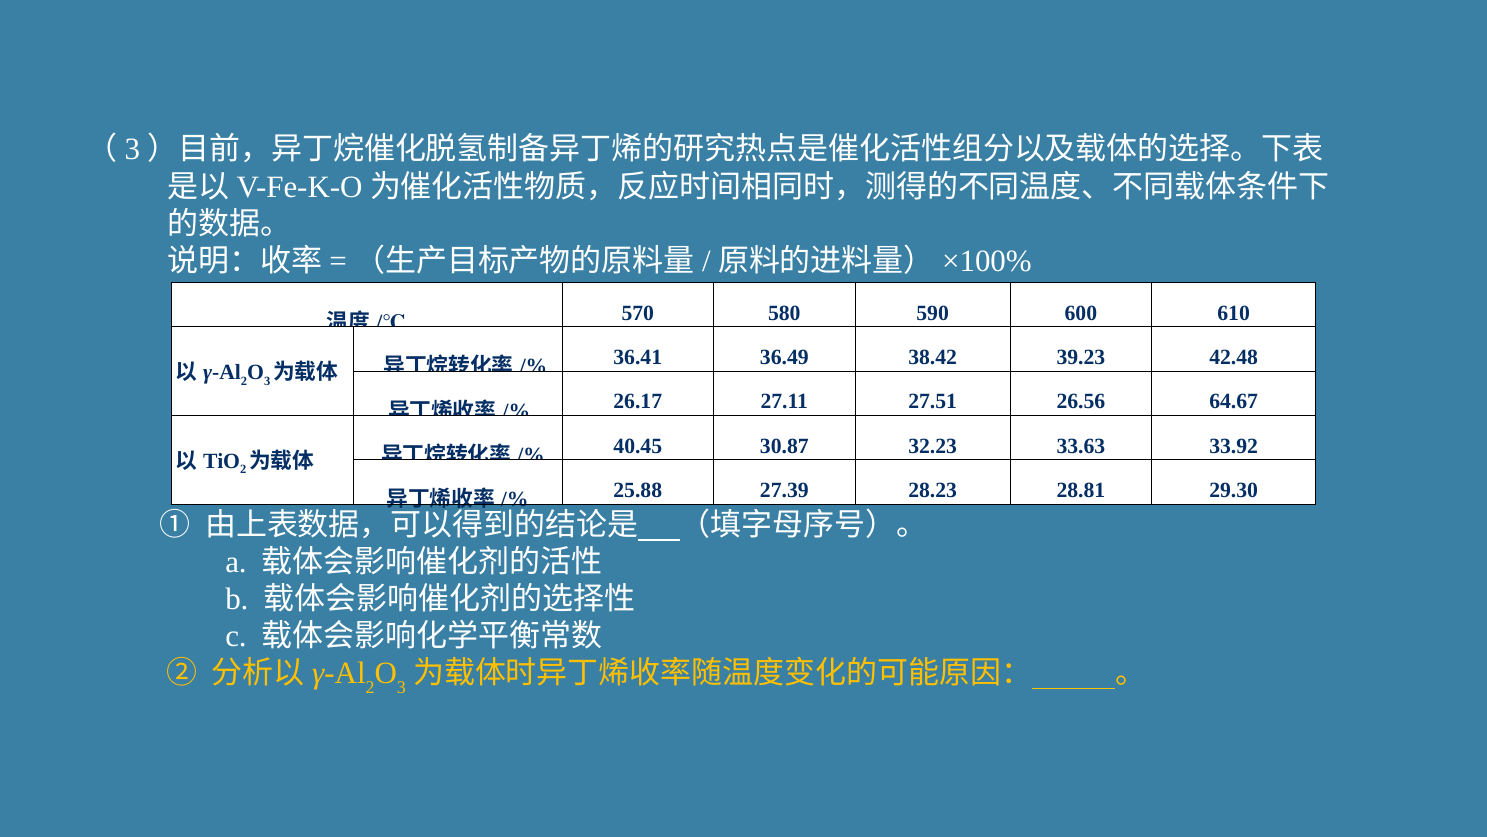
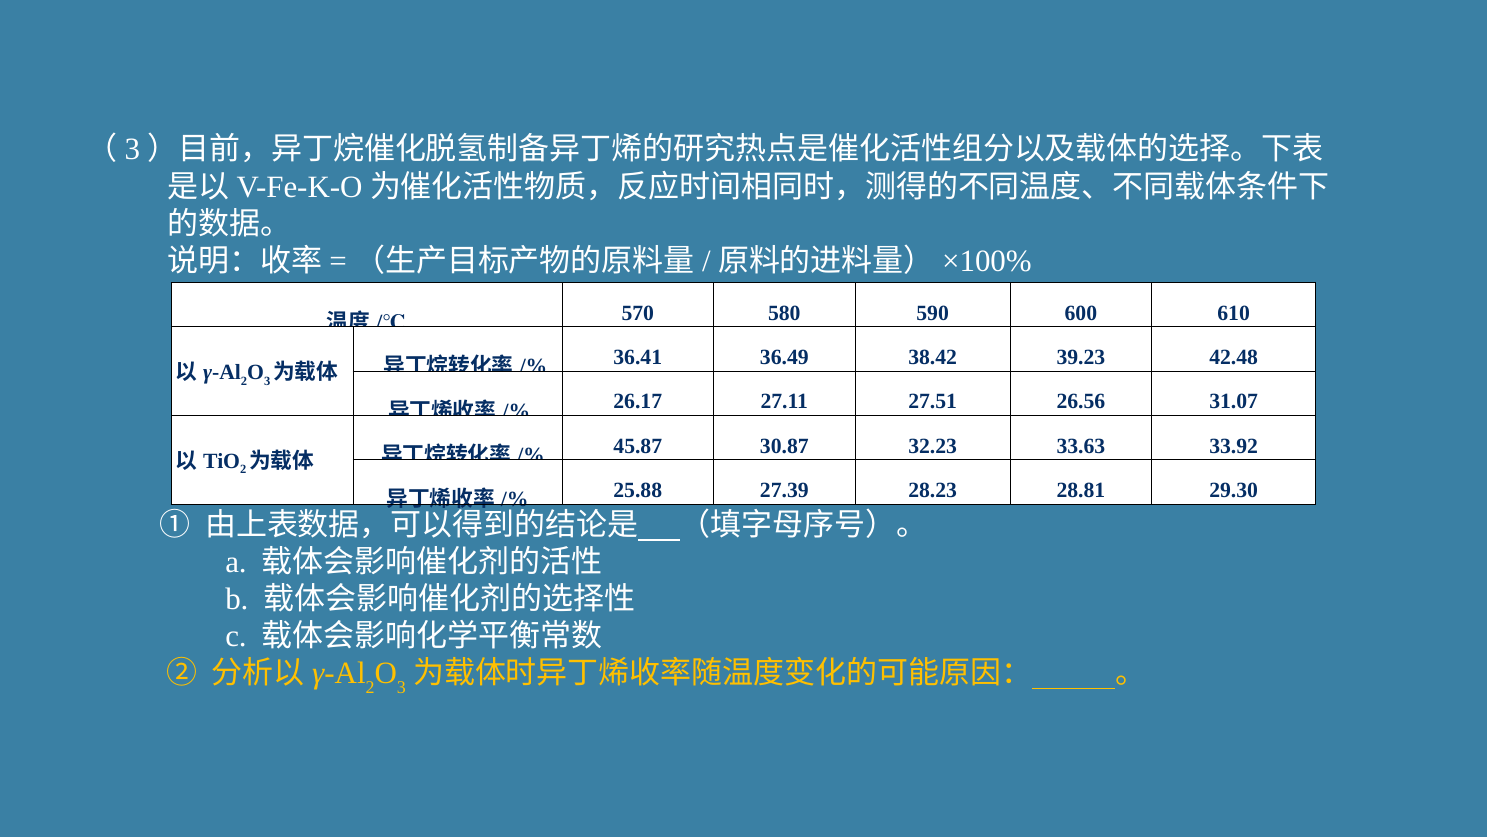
64.67: 64.67 -> 31.07
40.45: 40.45 -> 45.87
